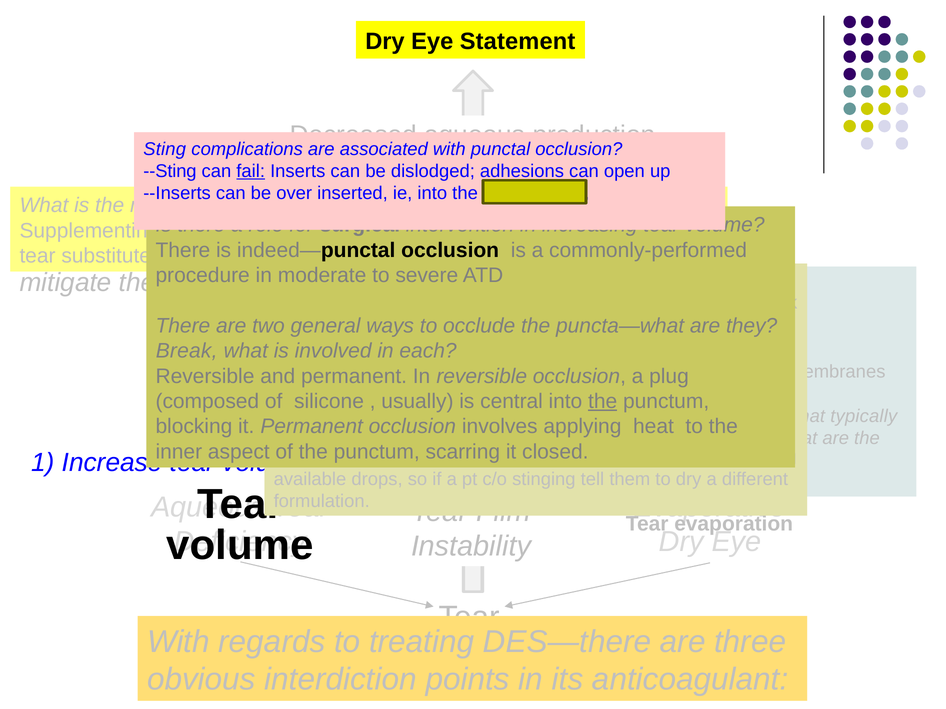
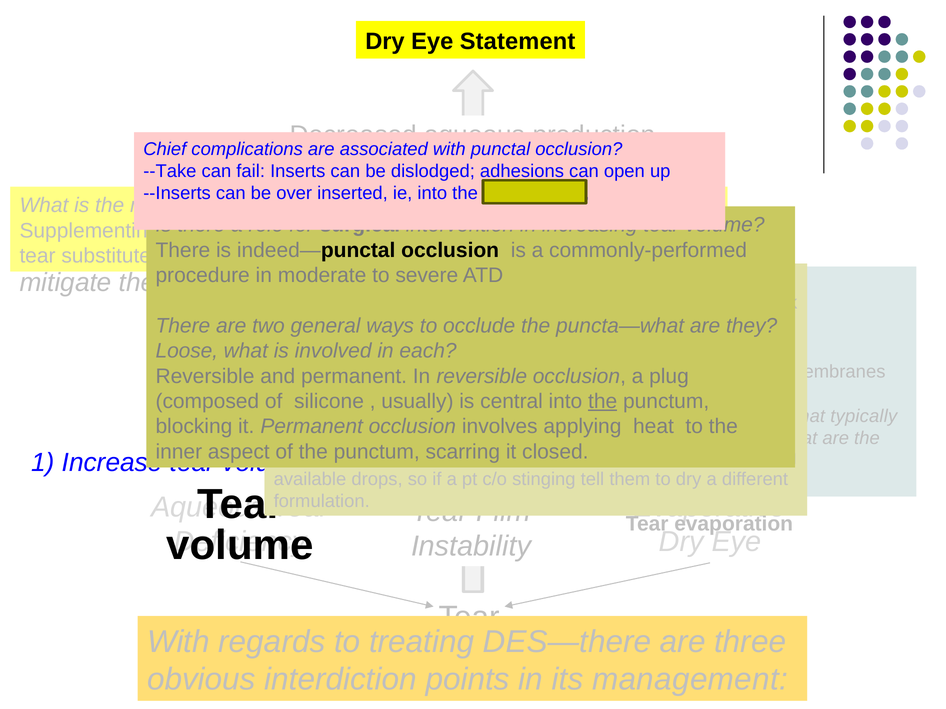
Sting at (165, 149): Sting -> Chief
--Sting: --Sting -> --Take
fail underline: present -> none
Break: Break -> Loose
anticoagulant: anticoagulant -> management
